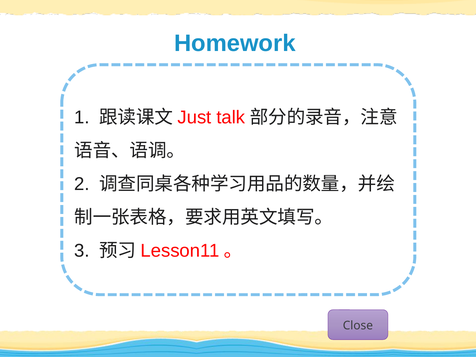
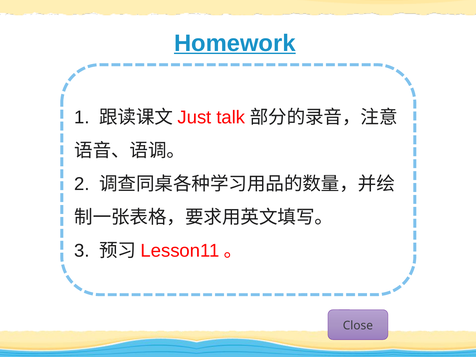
Homework underline: none -> present
